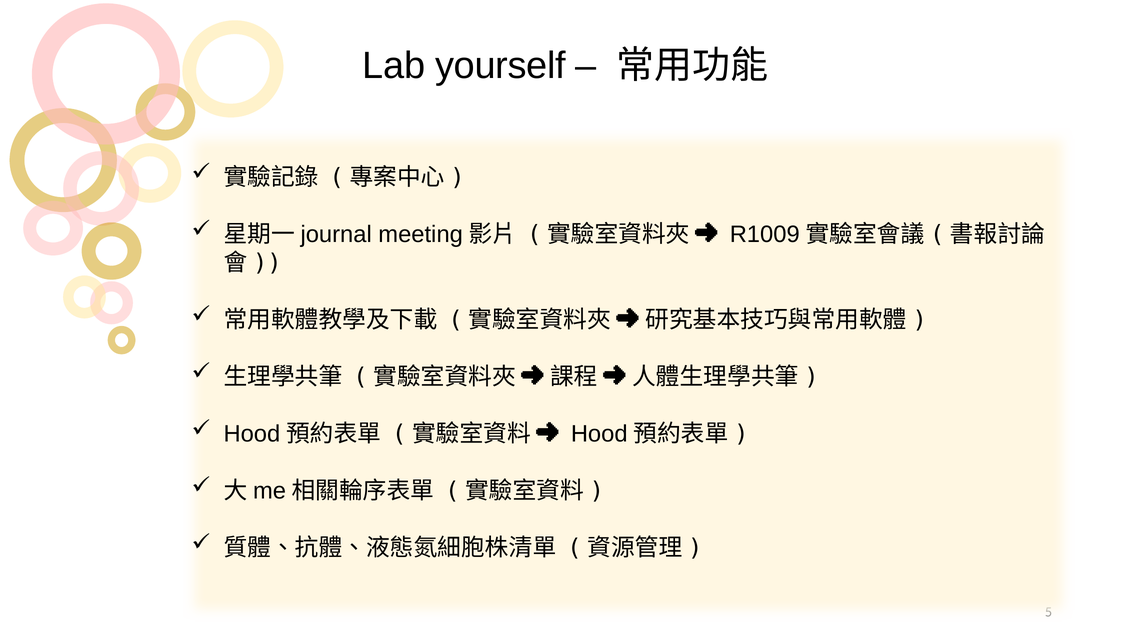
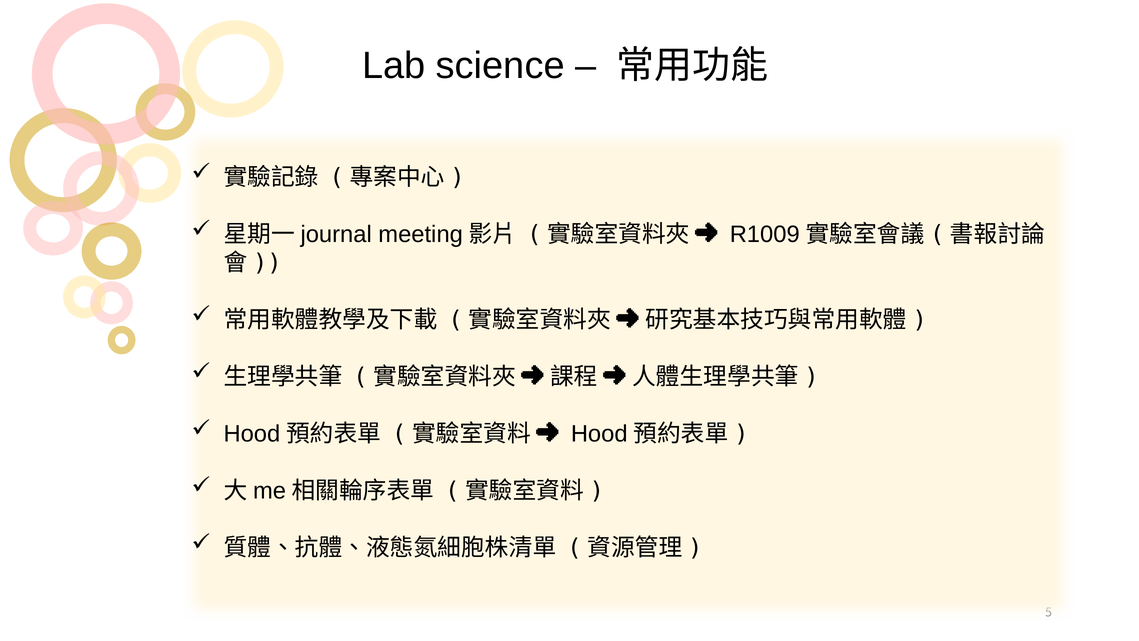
yourself: yourself -> science
